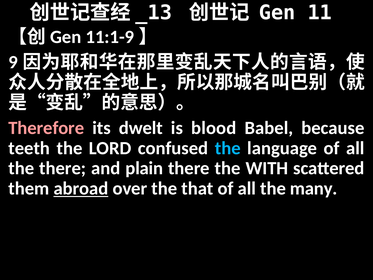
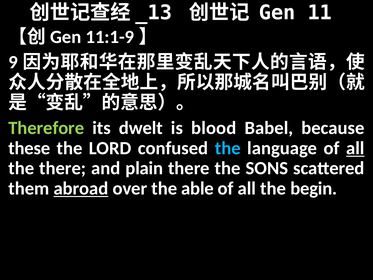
Therefore colour: pink -> light green
teeth: teeth -> these
all at (355, 148) underline: none -> present
WITH: WITH -> SONS
that: that -> able
many: many -> begin
